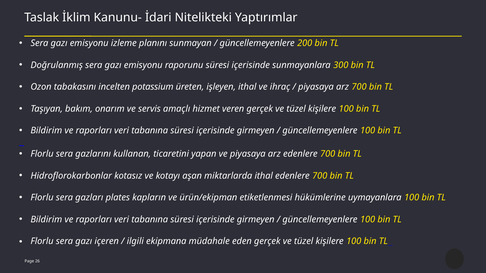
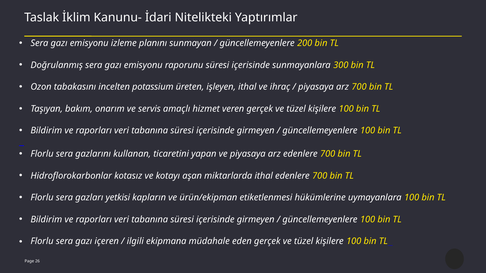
plates: plates -> yetkisi
